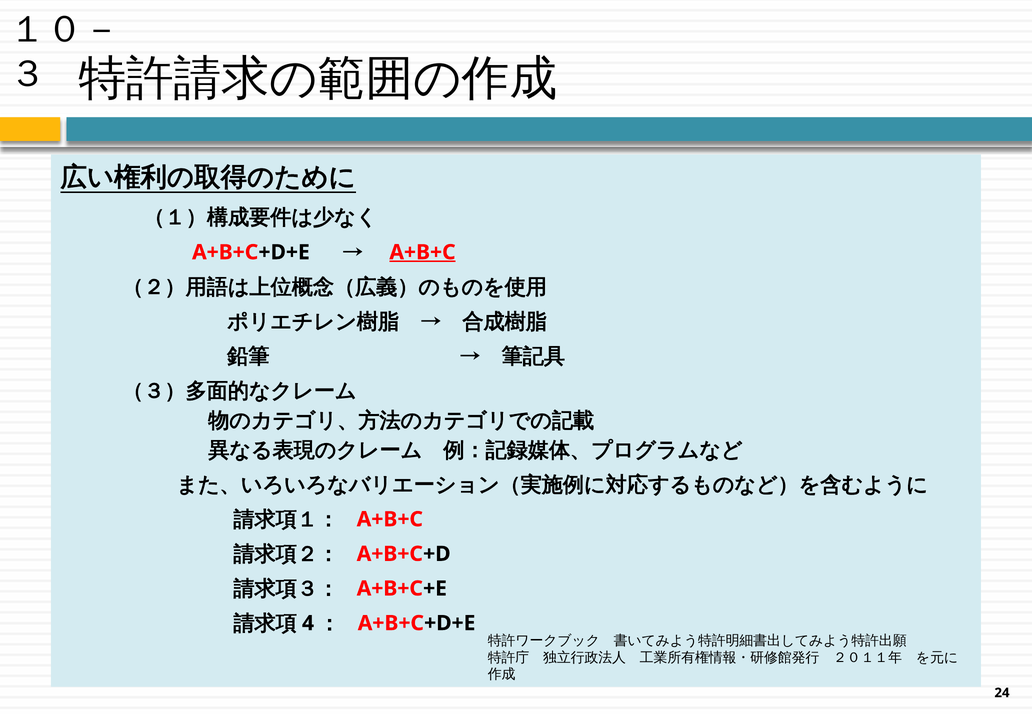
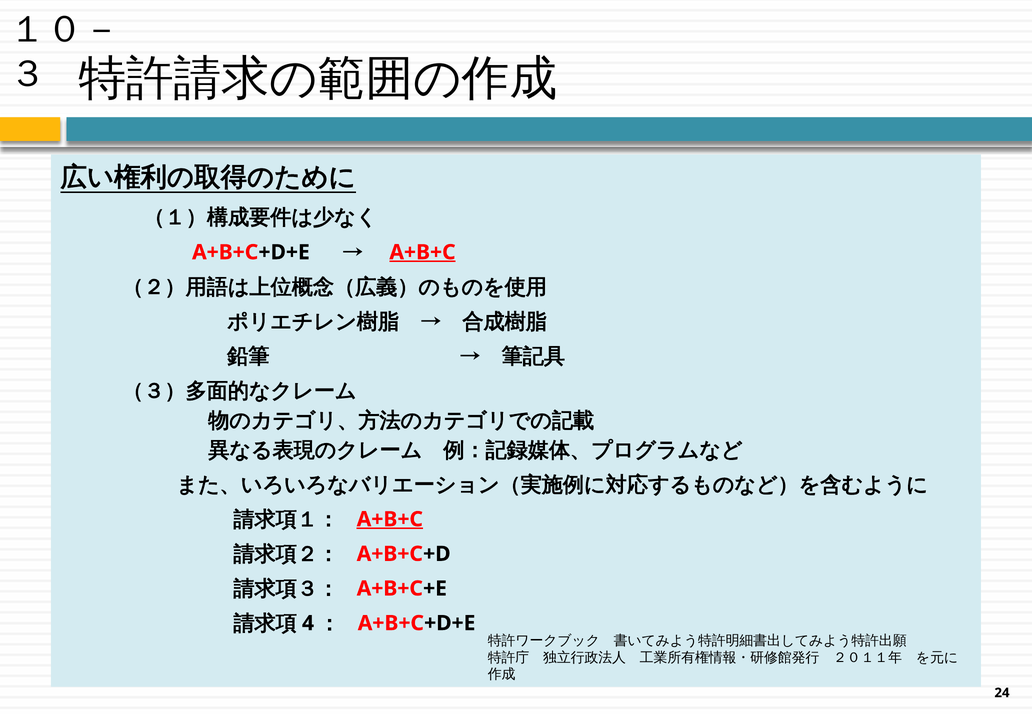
A+B+C at (390, 520) underline: none -> present
